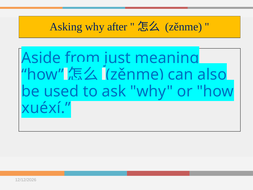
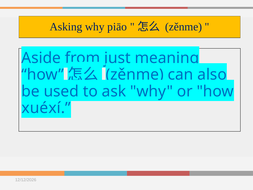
after: after -> piāo
